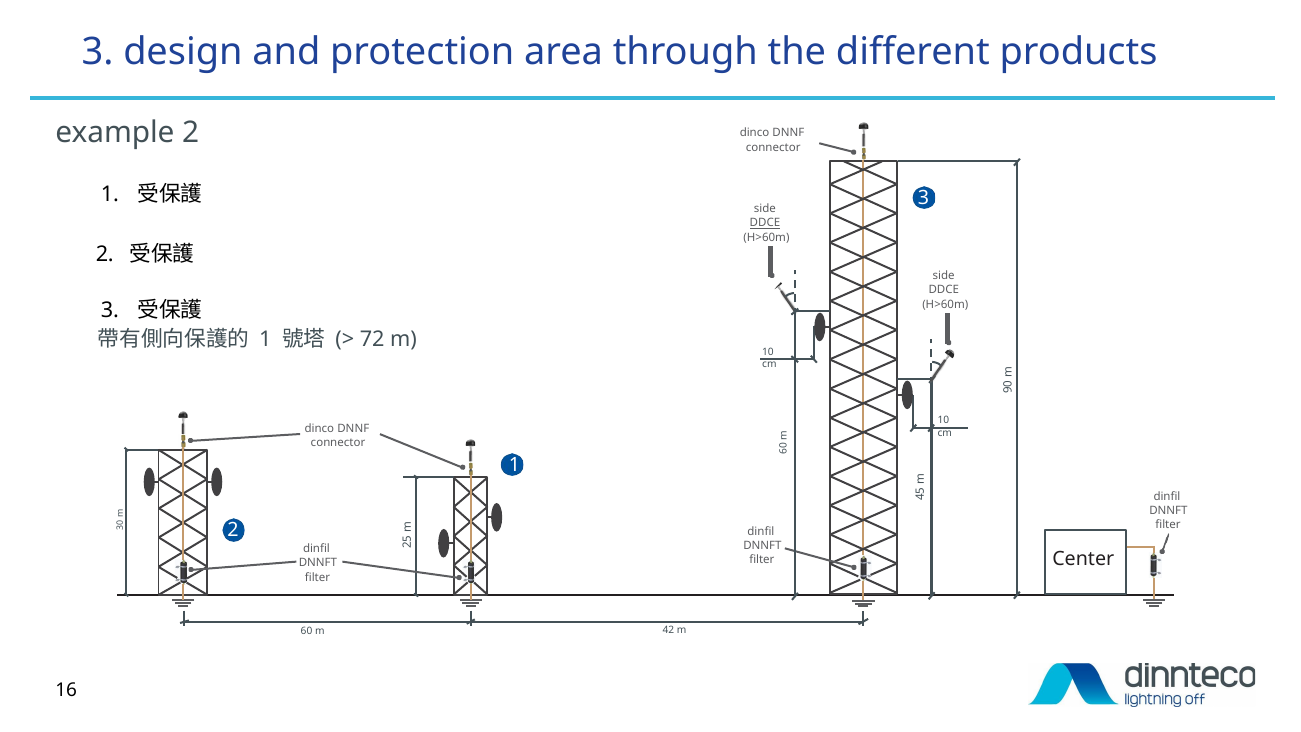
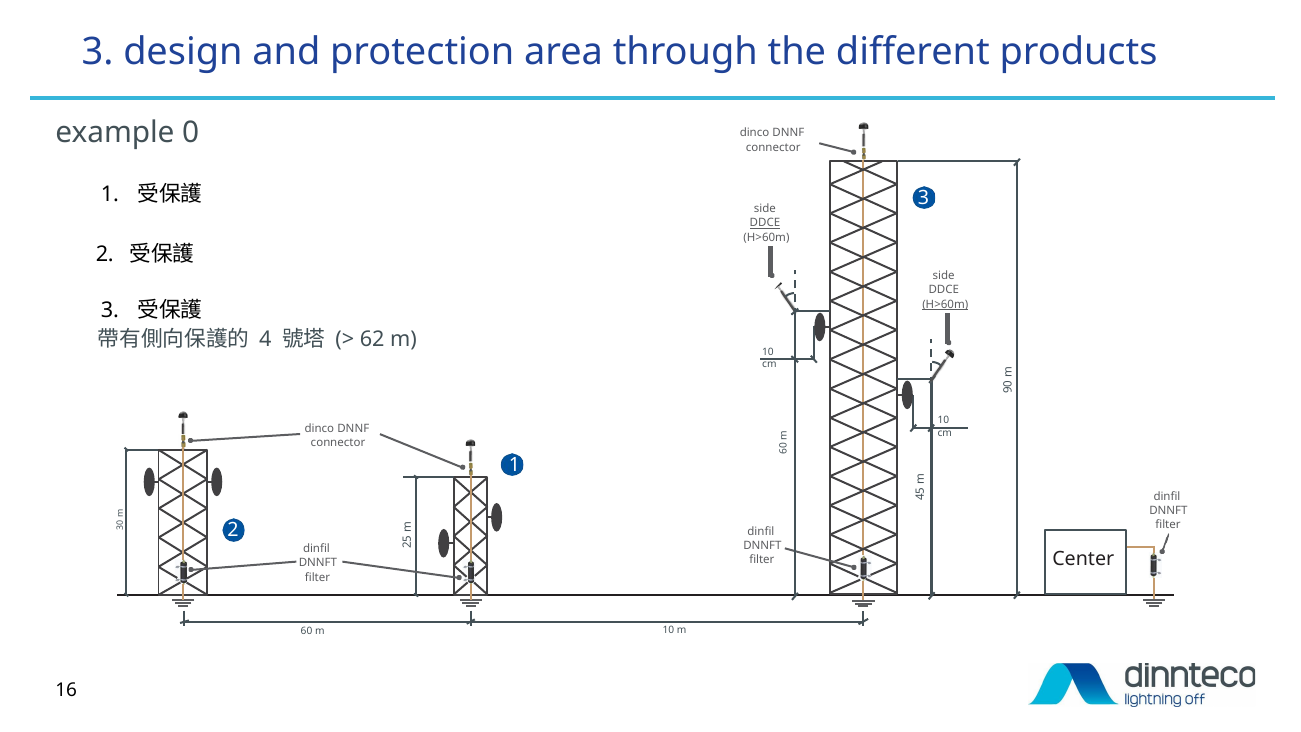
example 2: 2 -> 0
H>60m at (945, 304) underline: none -> present
1 at (265, 339): 1 -> 4
72: 72 -> 62
60 m 42: 42 -> 10
